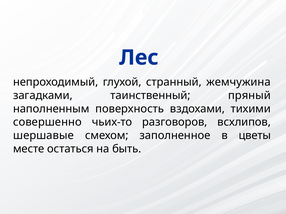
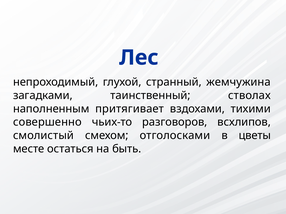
пряный: пряный -> стволах
поверхность: поверхность -> притягивает
шершавые: шершавые -> смолистый
заполненное: заполненное -> отголосками
